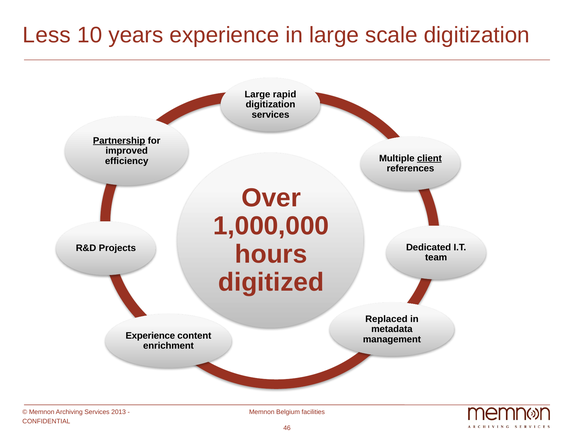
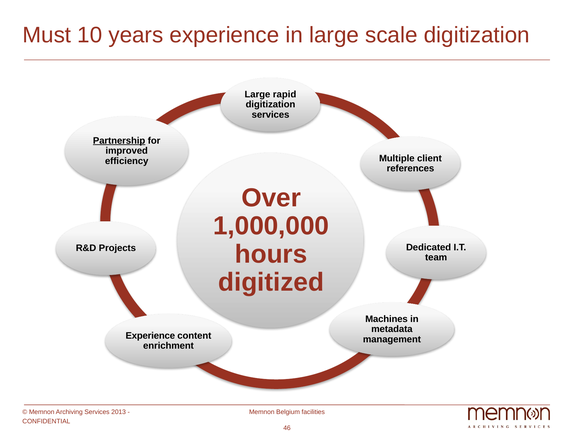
Less: Less -> Must
client underline: present -> none
Replaced: Replaced -> Machines
